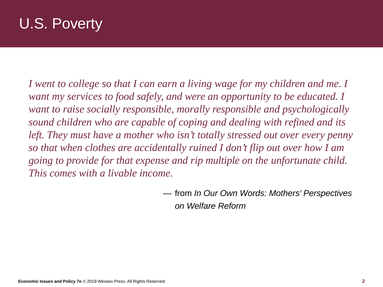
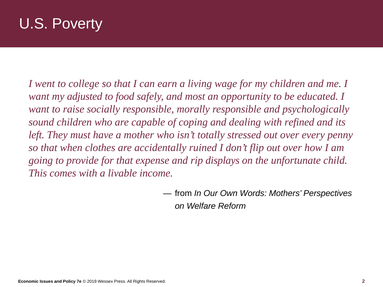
services: services -> adjusted
were: were -> most
multiple: multiple -> displays
